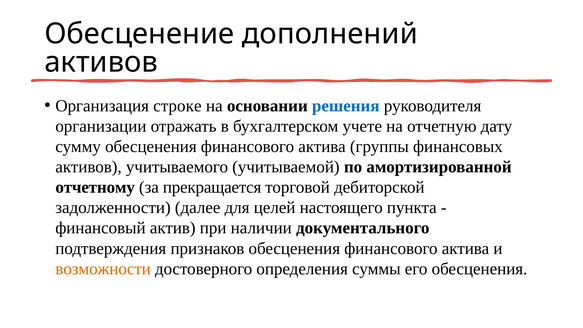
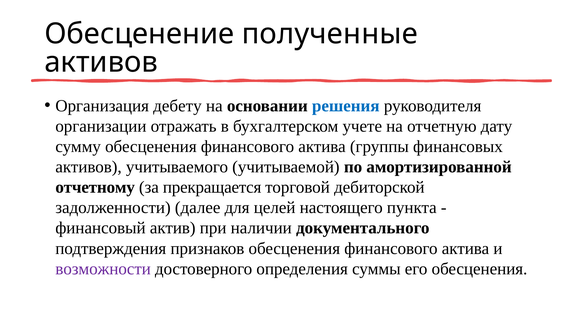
дополнений: дополнений -> полученные
строке: строке -> дебету
возможности colour: orange -> purple
